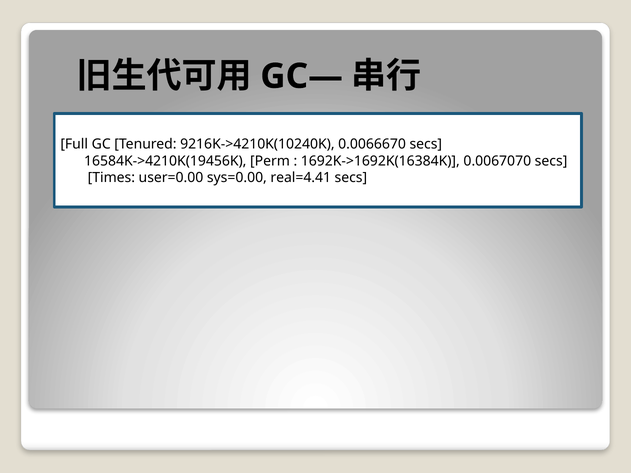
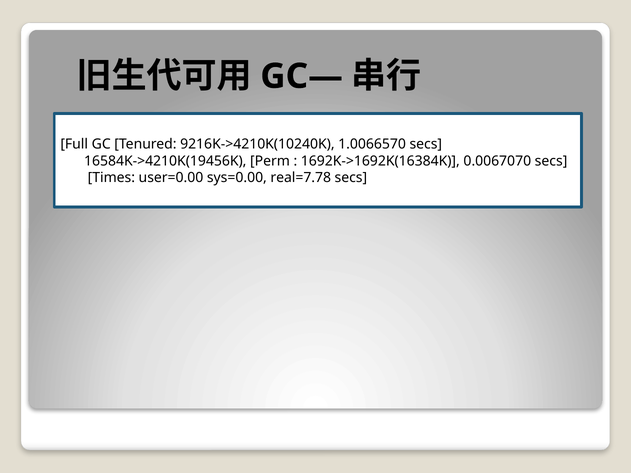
0.0066670: 0.0066670 -> 1.0066570
real=4.41: real=4.41 -> real=7.78
